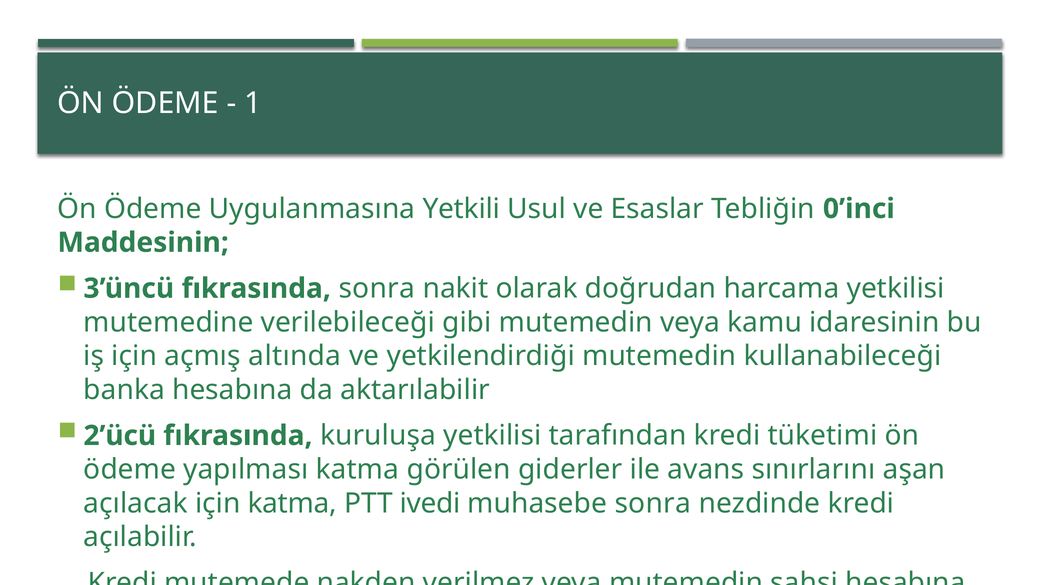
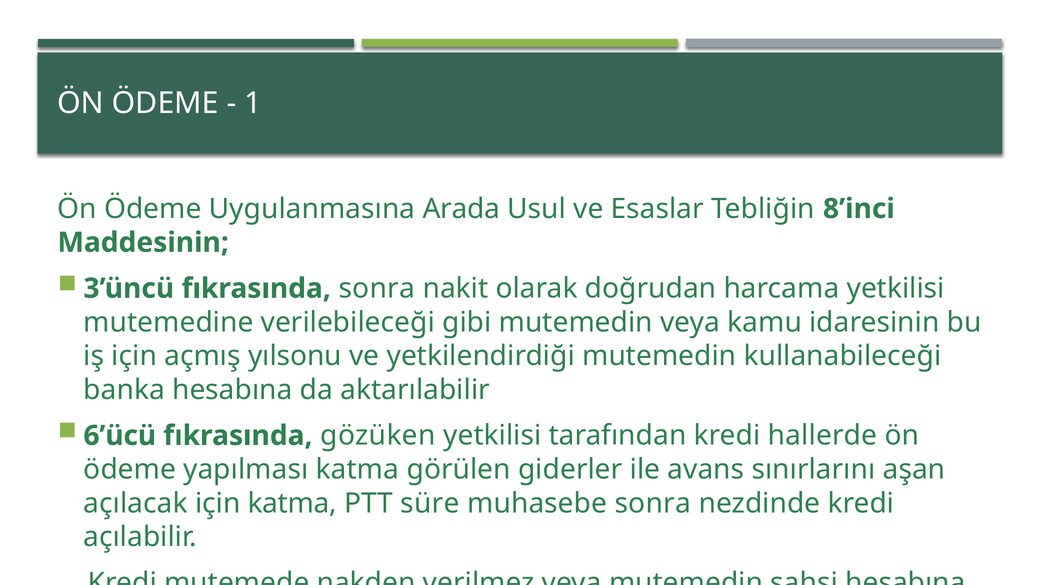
Yetkili: Yetkili -> Arada
0’inci: 0’inci -> 8’inci
altında: altında -> yılsonu
2’ücü: 2’ücü -> 6’ücü
kuruluşa: kuruluşa -> gözüken
tüketimi: tüketimi -> hallerde
ivedi: ivedi -> süre
